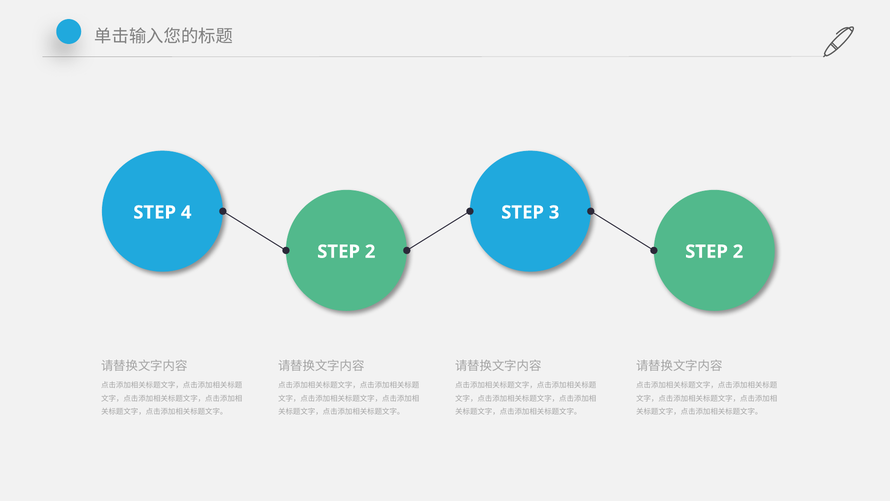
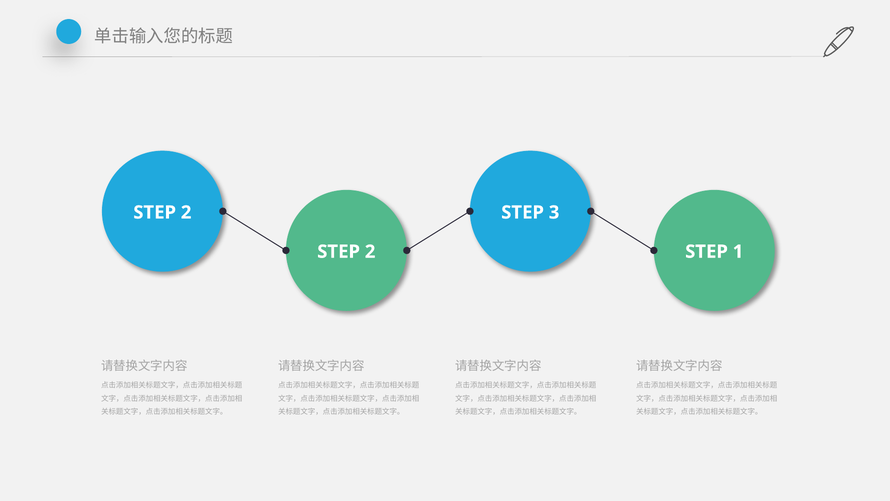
4 at (186, 212): 4 -> 2
2 at (738, 251): 2 -> 1
